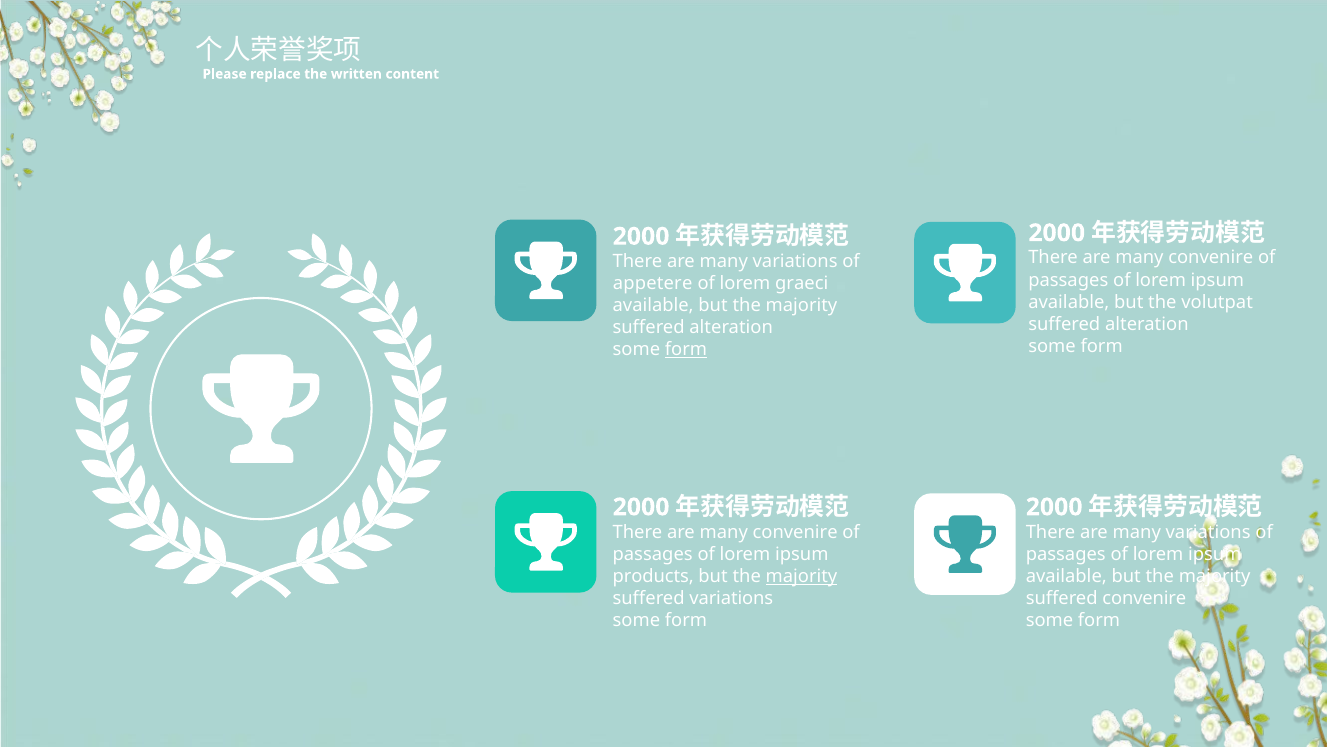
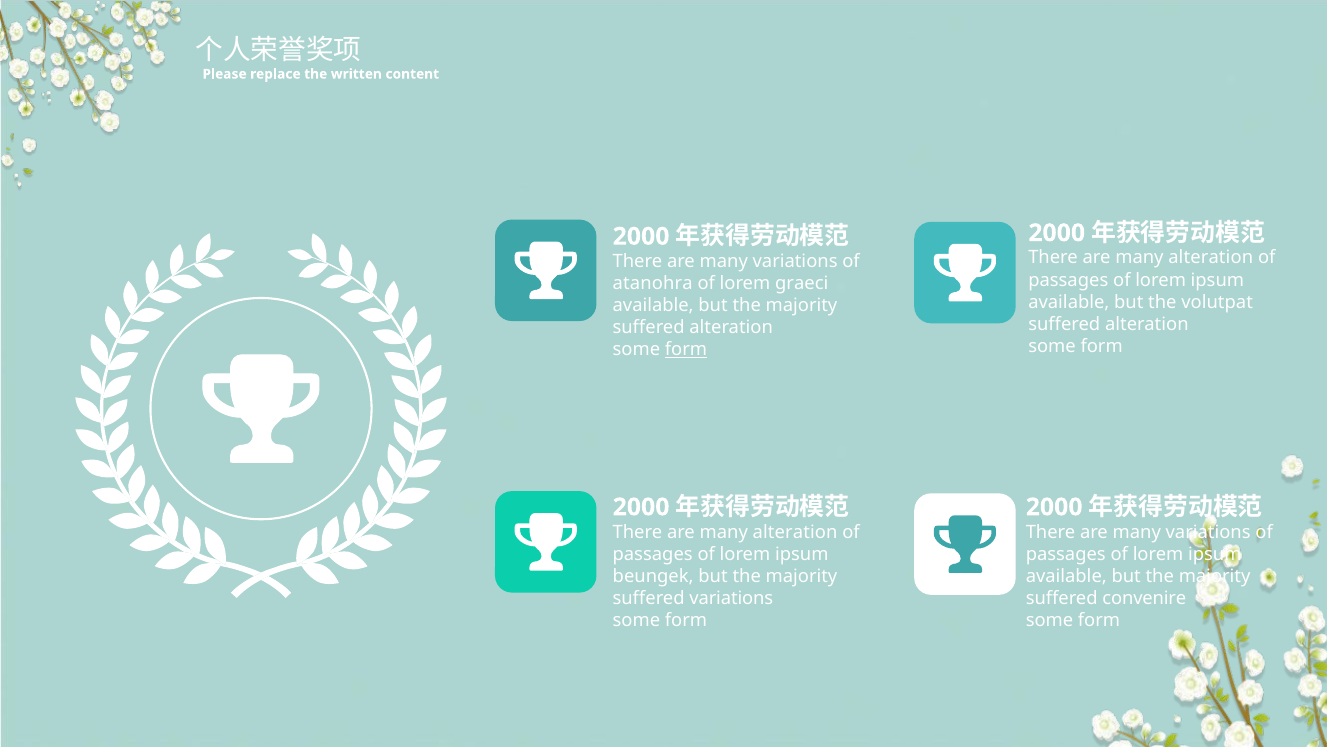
convenire at (1211, 258): convenire -> alteration
appetere: appetere -> atanohra
convenire at (795, 532): convenire -> alteration
products: products -> beungek
majority at (802, 576) underline: present -> none
